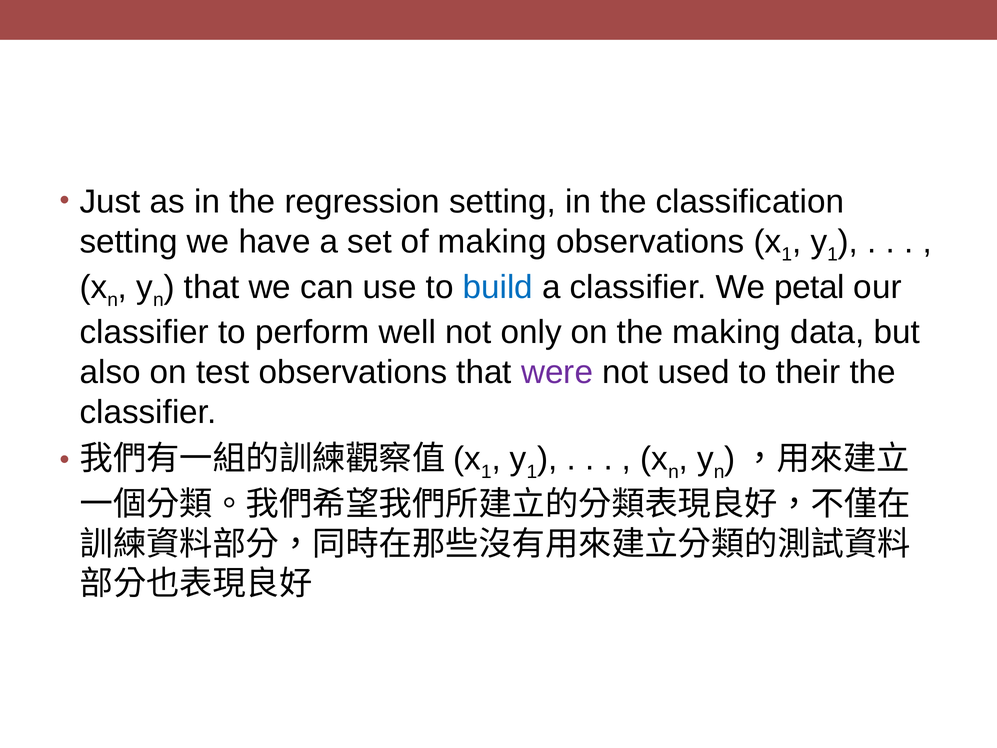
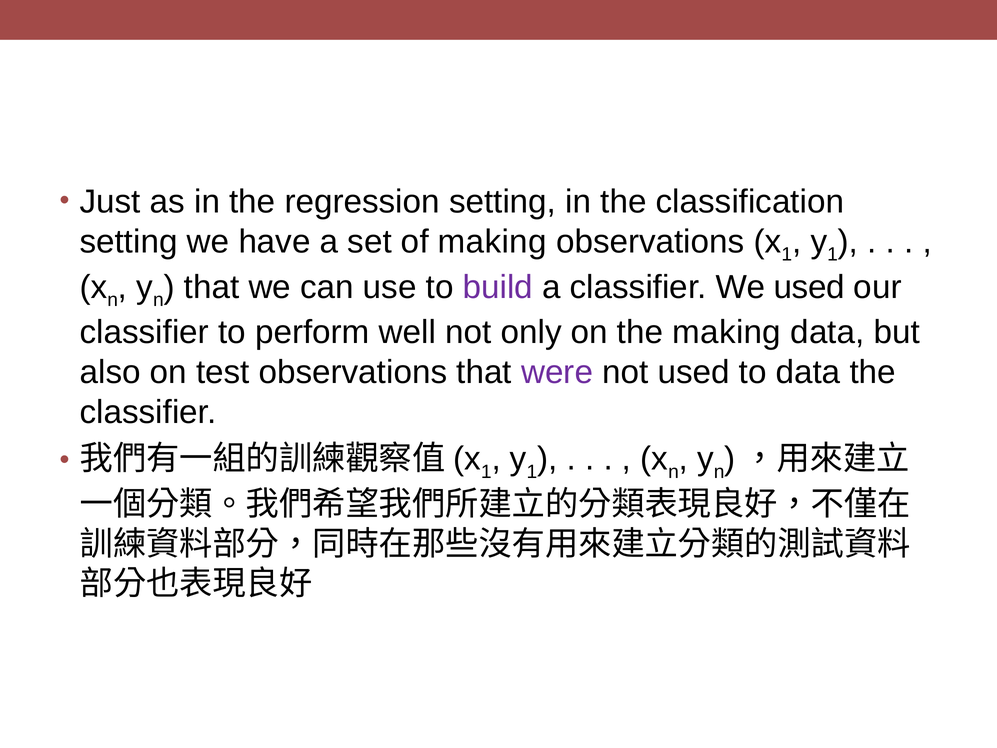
build colour: blue -> purple
We petal: petal -> used
to their: their -> data
